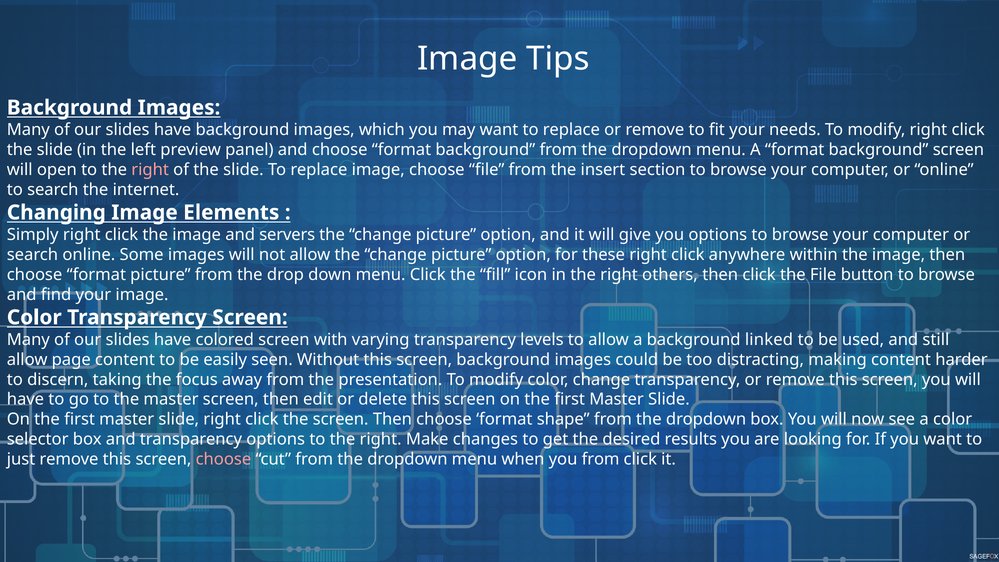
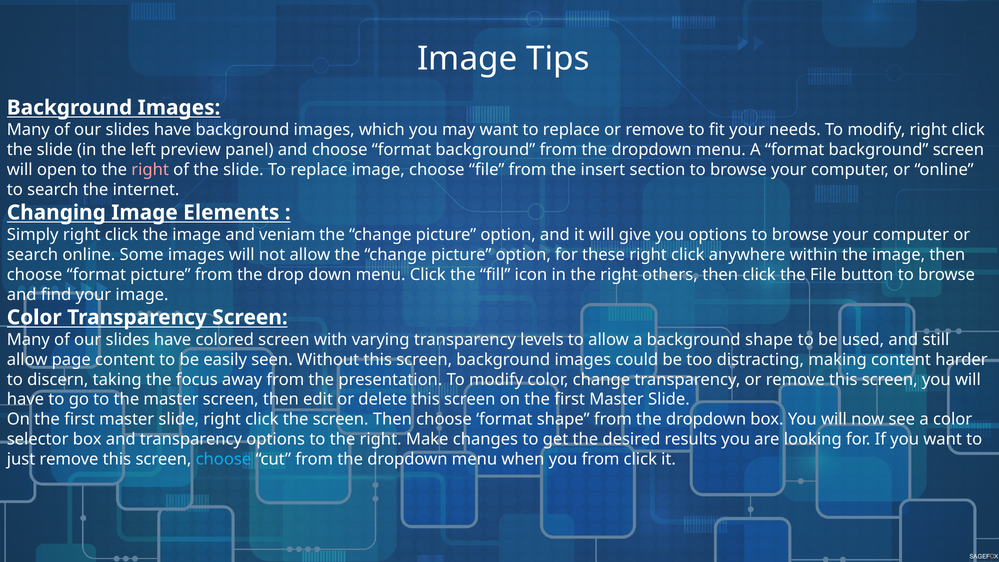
servers: servers -> veniam
background linked: linked -> shape
choose at (223, 459) colour: pink -> light blue
